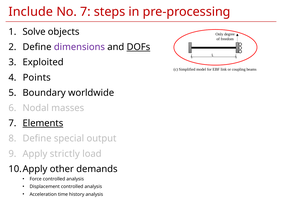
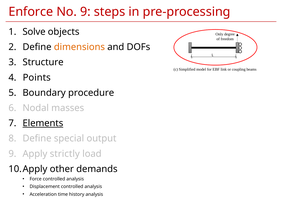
Include: Include -> Enforce
No 7: 7 -> 9
dimensions colour: purple -> orange
DOFs underline: present -> none
Exploited: Exploited -> Structure
worldwide: worldwide -> procedure
